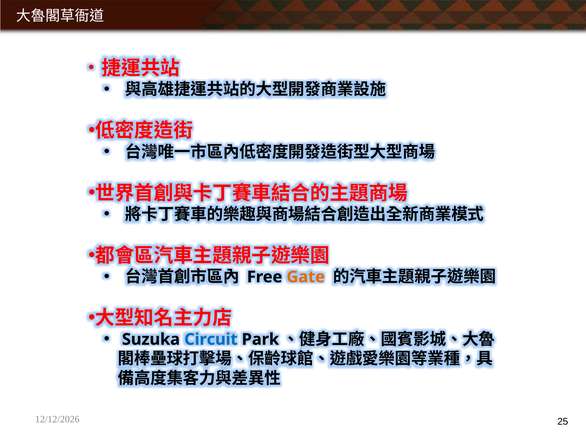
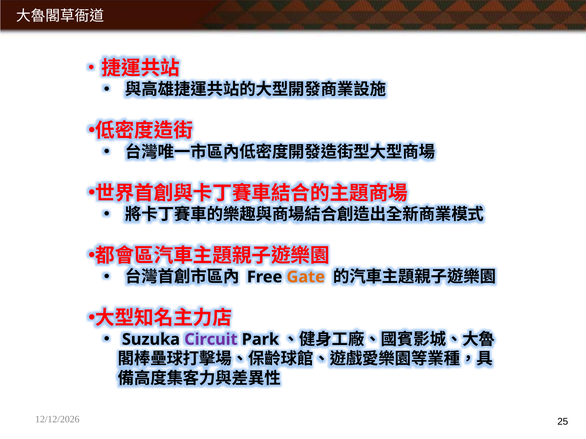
Circuit colour: blue -> purple
